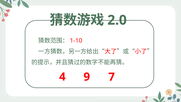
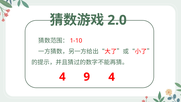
4 7: 7 -> 4
